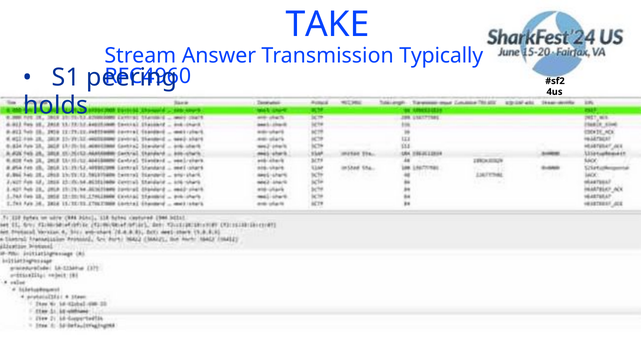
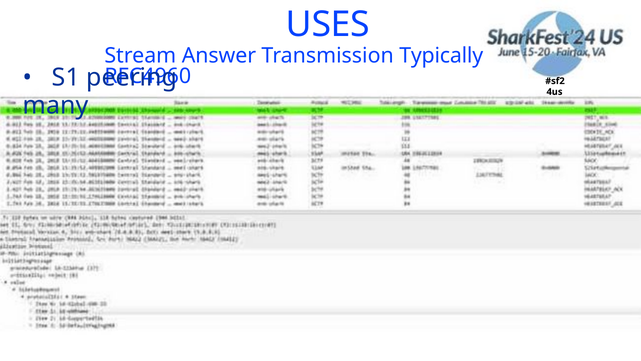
TAKE: TAKE -> USES
holds: holds -> many
